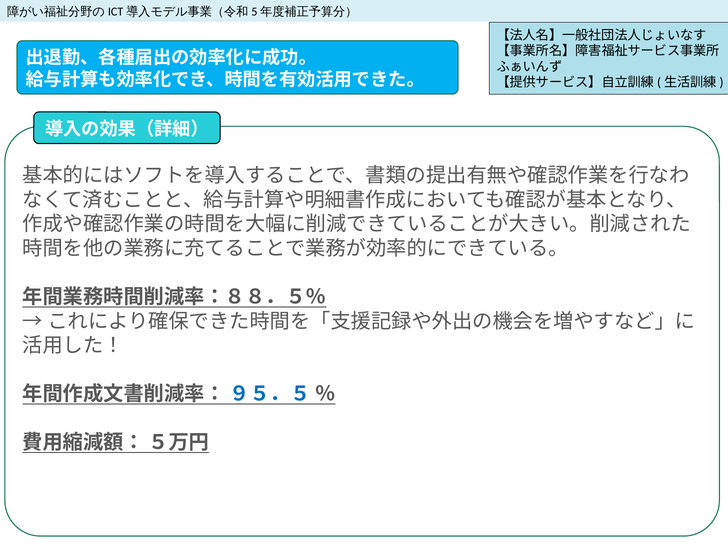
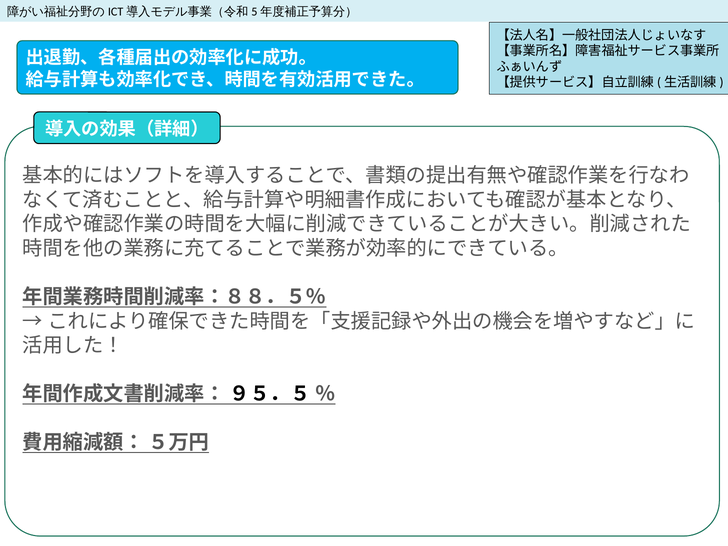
９５．５ colour: blue -> black
